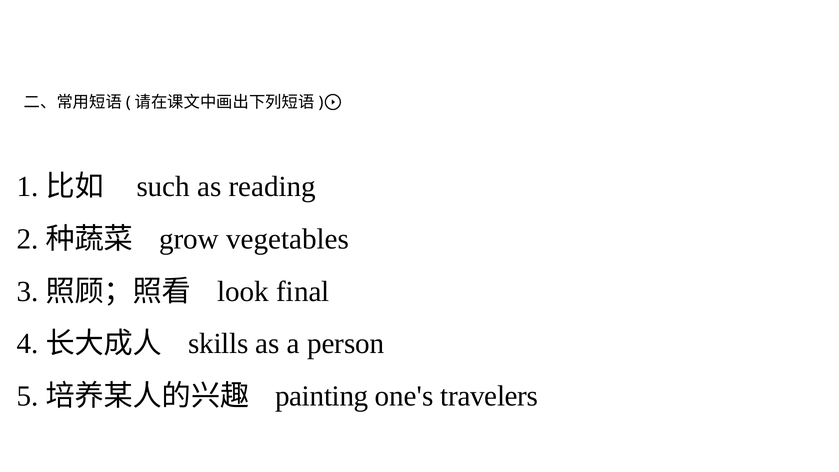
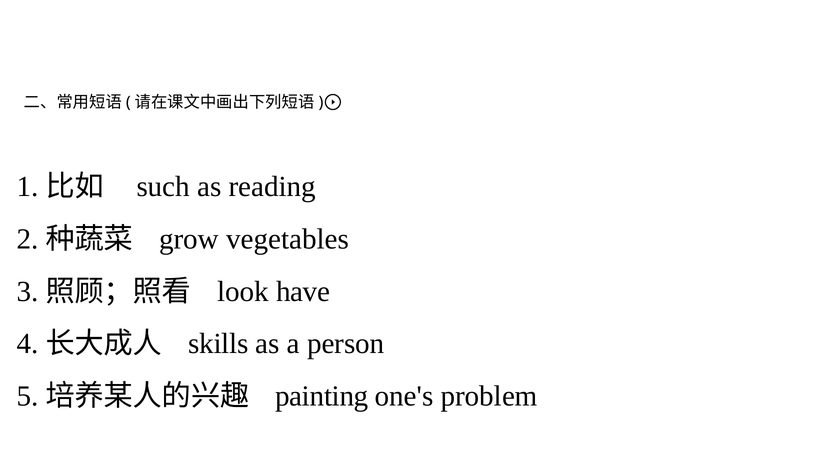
final: final -> have
travelers: travelers -> problem
